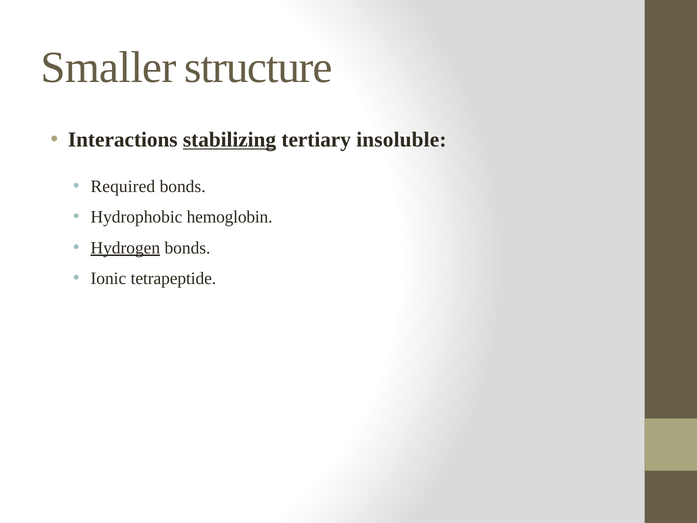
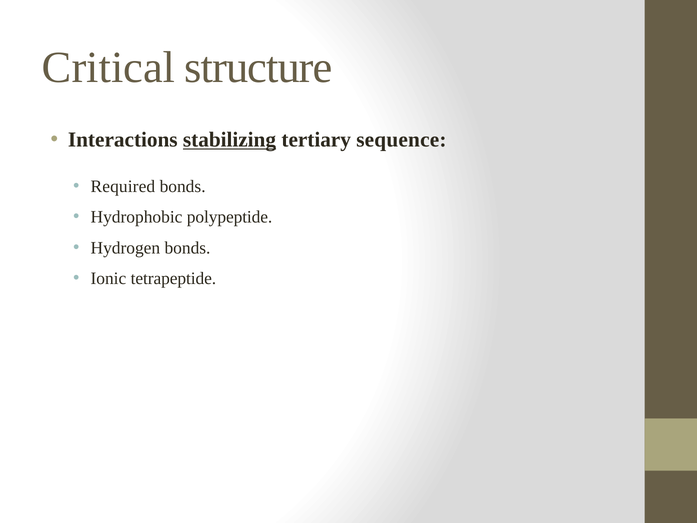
Smaller: Smaller -> Critical
insoluble: insoluble -> sequence
hemoglobin: hemoglobin -> polypeptide
Hydrogen underline: present -> none
